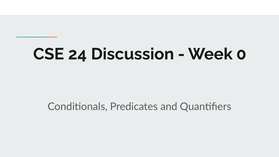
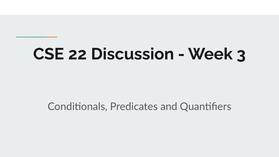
24: 24 -> 22
0: 0 -> 3
